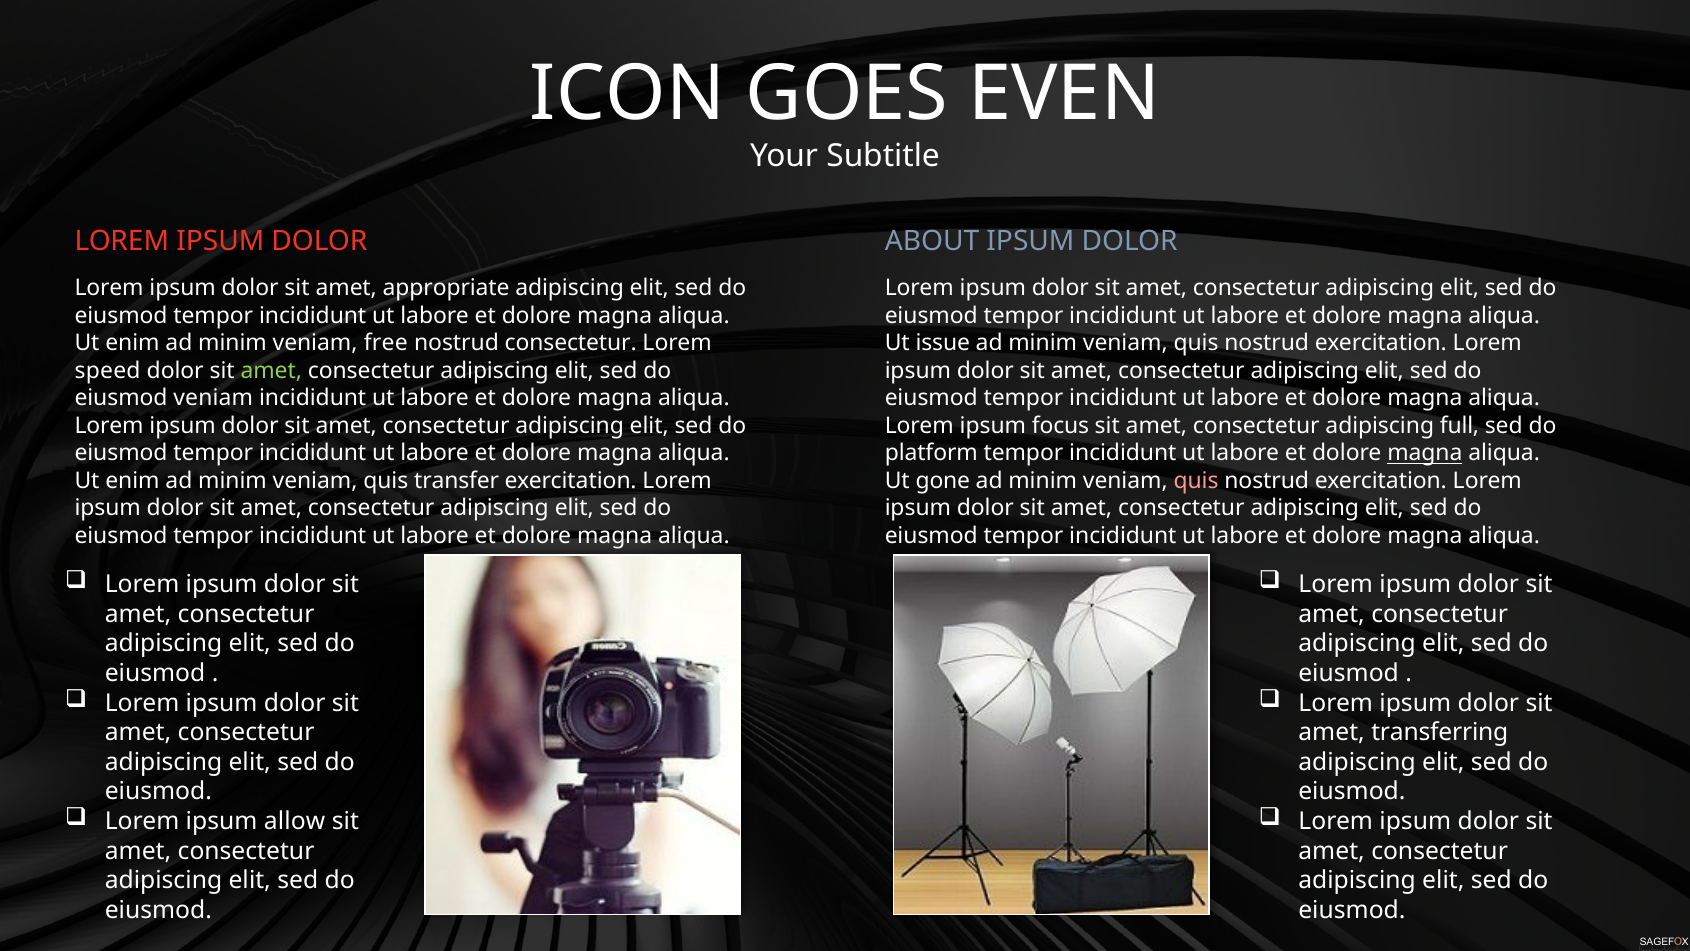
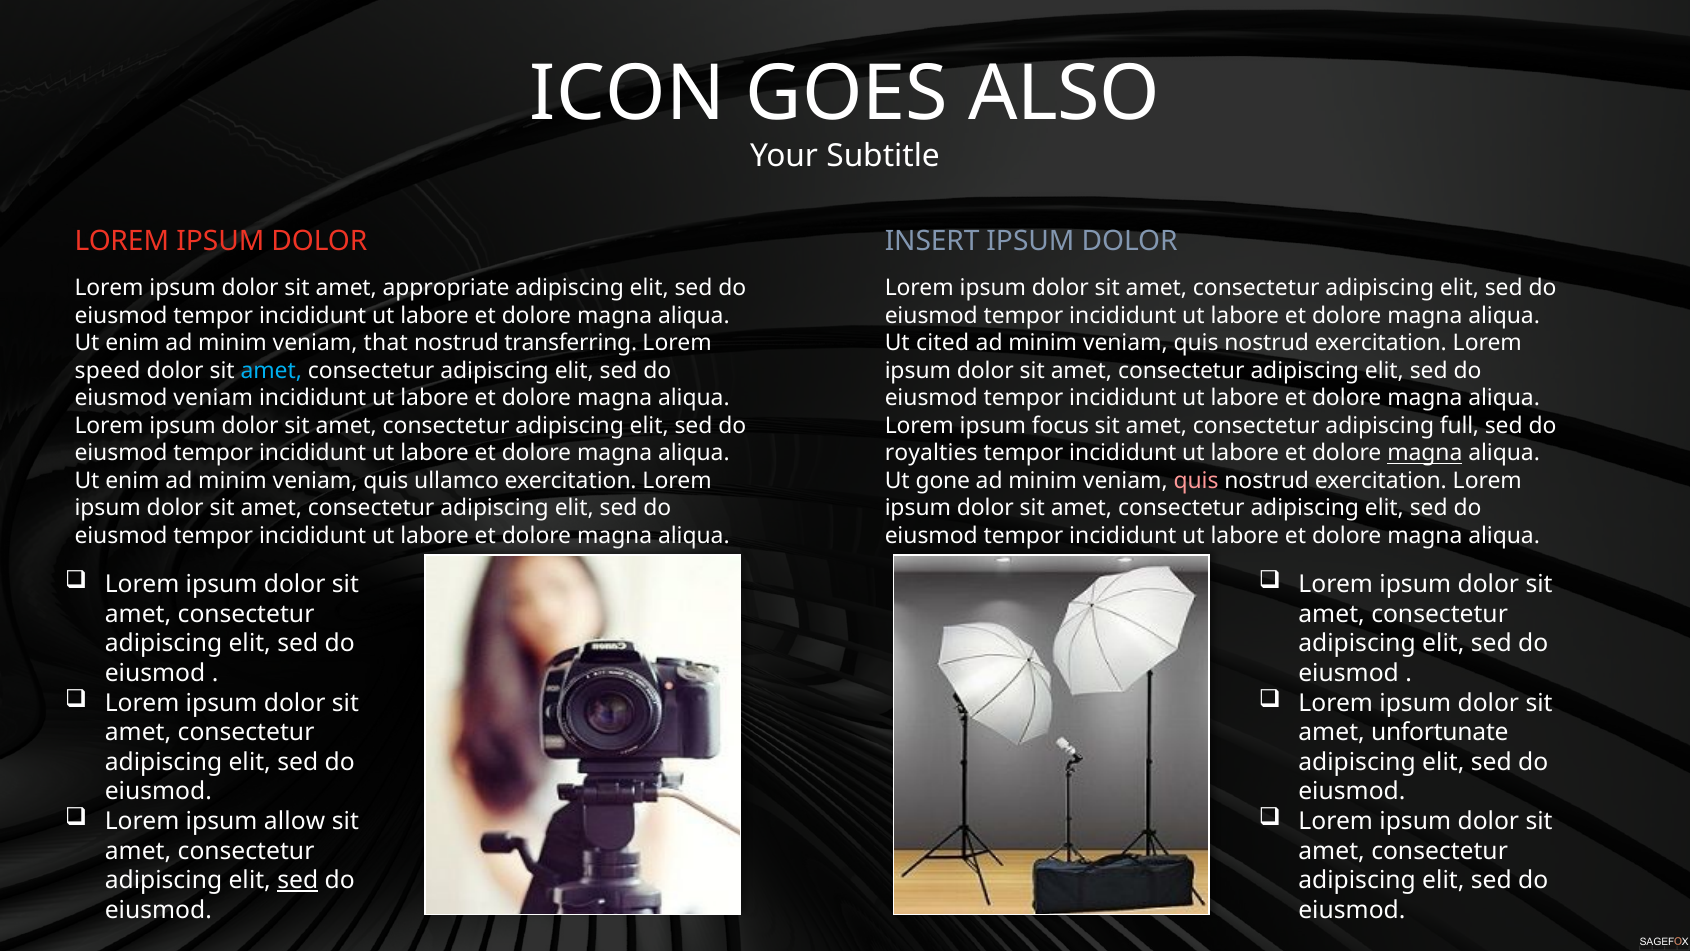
EVEN: EVEN -> ALSO
ABOUT: ABOUT -> INSERT
free: free -> that
nostrud consectetur: consectetur -> transferring
issue: issue -> cited
amet at (271, 371) colour: light green -> light blue
platform: platform -> royalties
transfer: transfer -> ullamco
transferring: transferring -> unfortunate
sed at (298, 880) underline: none -> present
